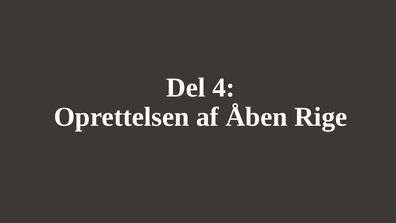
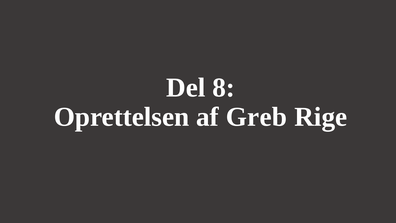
4: 4 -> 8
Åben: Åben -> Greb
